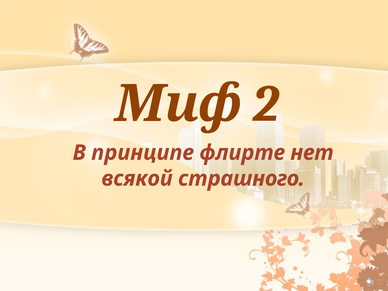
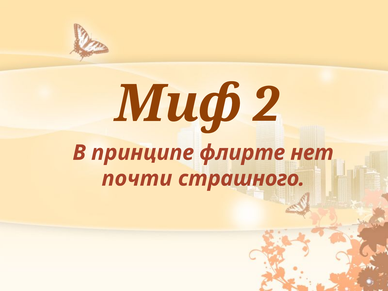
всякой: всякой -> почти
